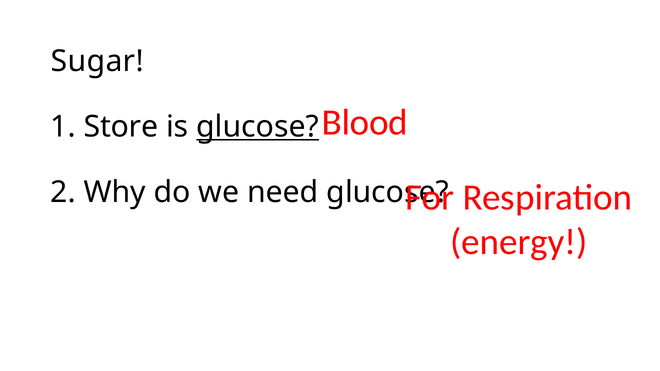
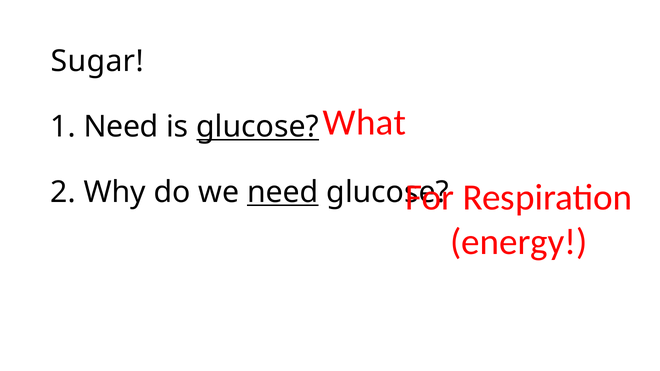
Blood: Blood -> What
1 Store: Store -> Need
need at (283, 192) underline: none -> present
